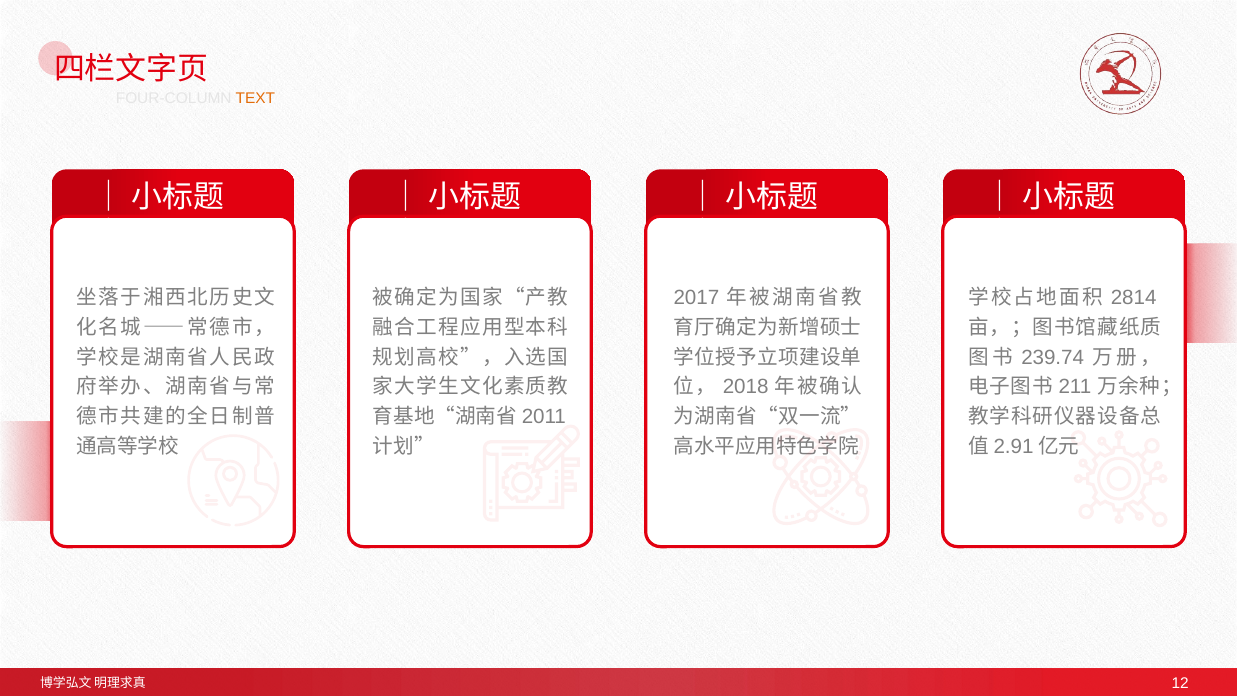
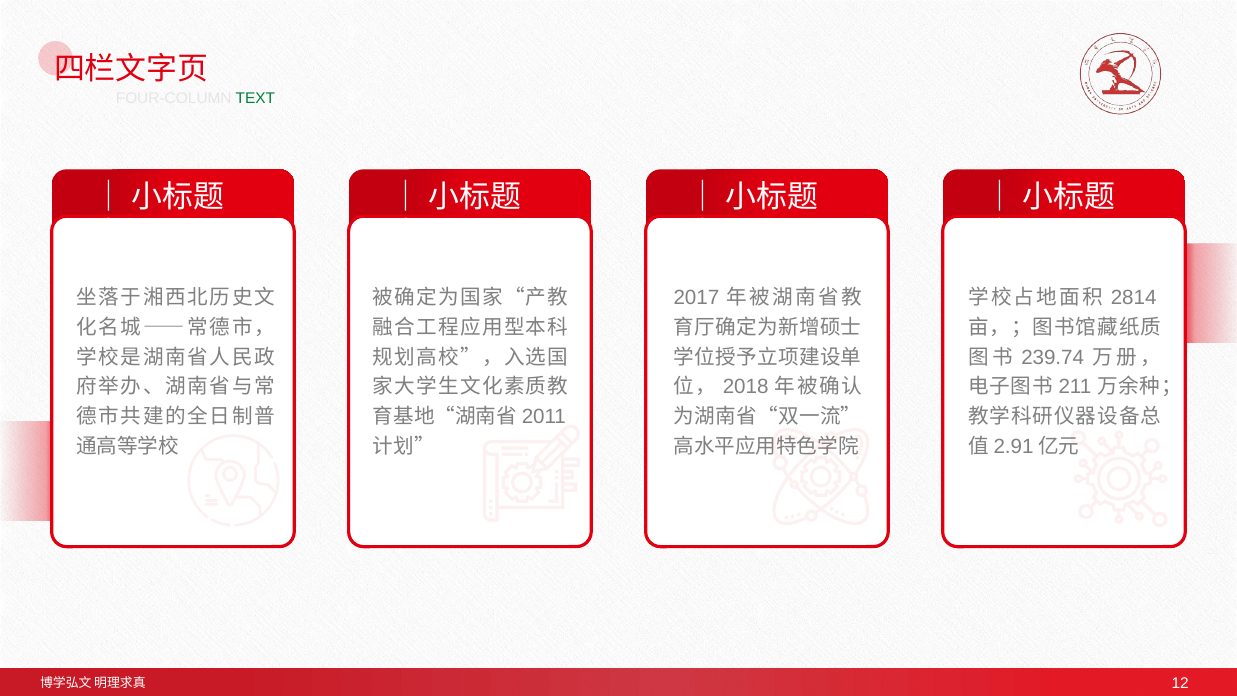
TEXT colour: orange -> green
